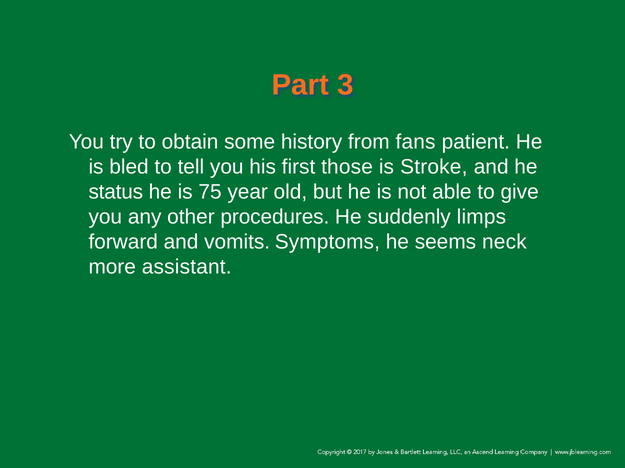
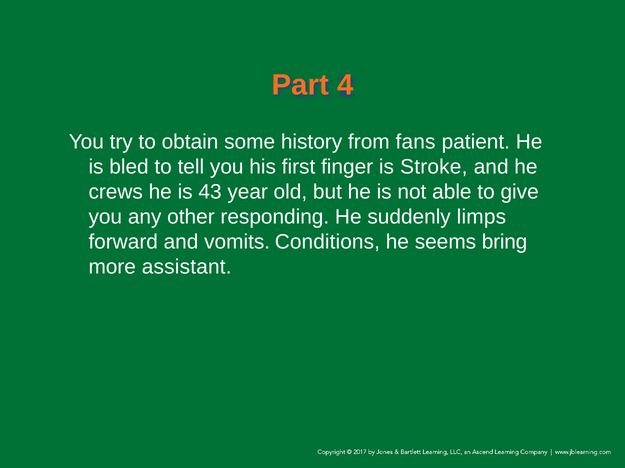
3: 3 -> 4
those: those -> finger
status: status -> crews
75: 75 -> 43
procedures: procedures -> responding
Symptoms: Symptoms -> Conditions
neck: neck -> bring
